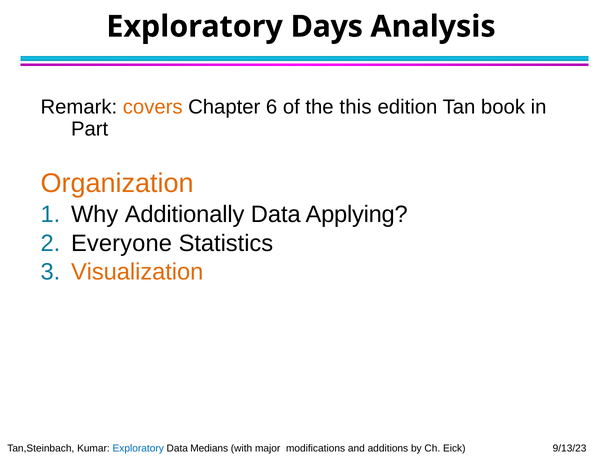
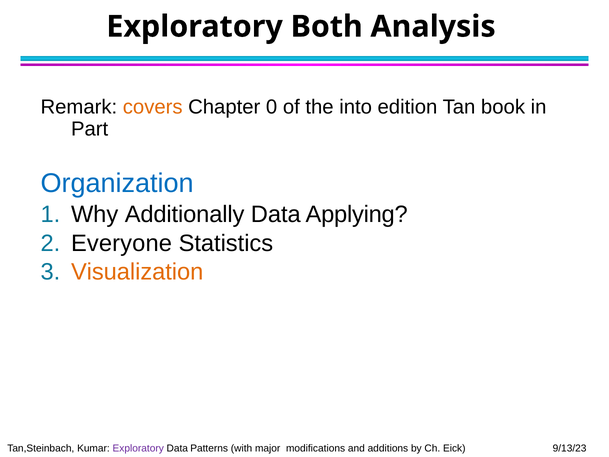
Days: Days -> Both
6: 6 -> 0
this: this -> into
Organization colour: orange -> blue
Exploratory at (138, 448) colour: blue -> purple
Medians: Medians -> Patterns
